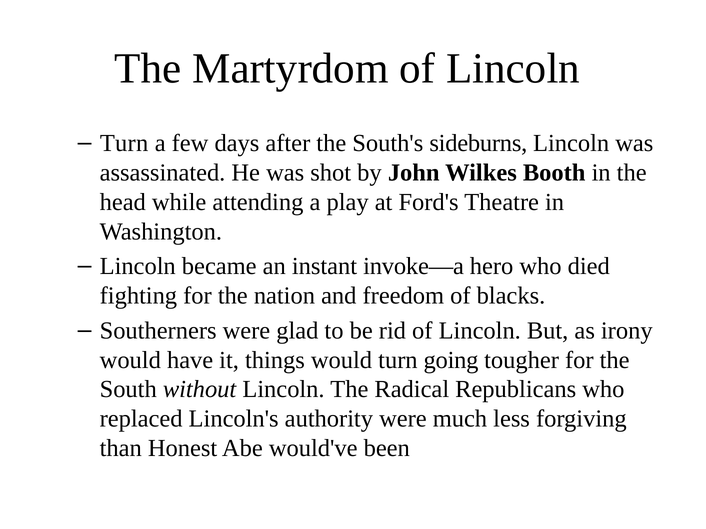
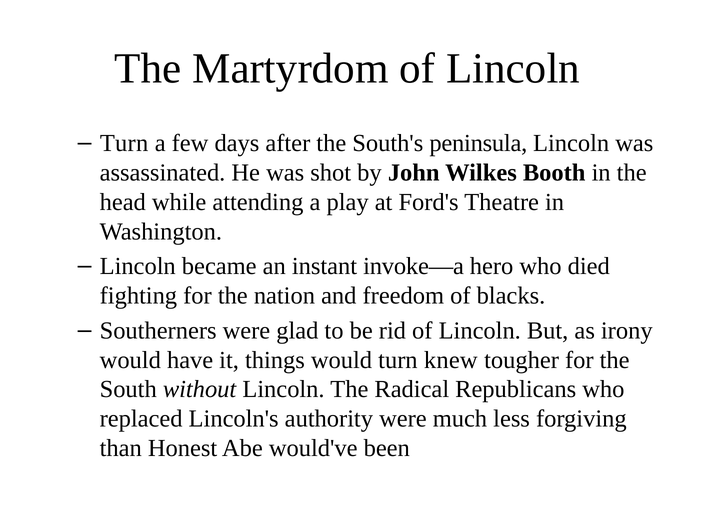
sideburns: sideburns -> peninsula
going: going -> knew
